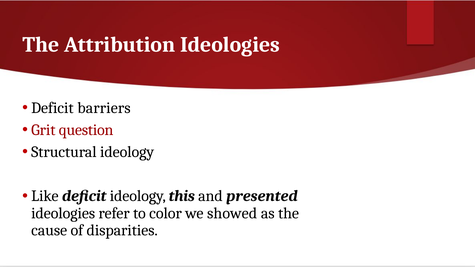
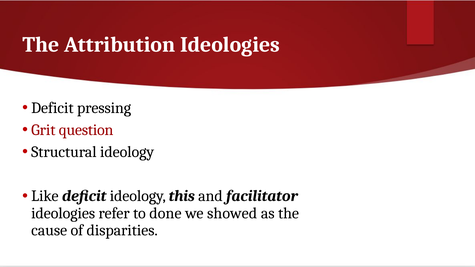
barriers: barriers -> pressing
presented: presented -> facilitator
color: color -> done
